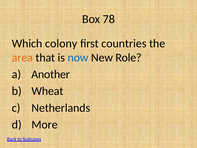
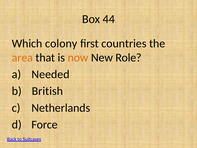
78: 78 -> 44
now colour: blue -> orange
Another: Another -> Needed
Wheat: Wheat -> British
More: More -> Force
